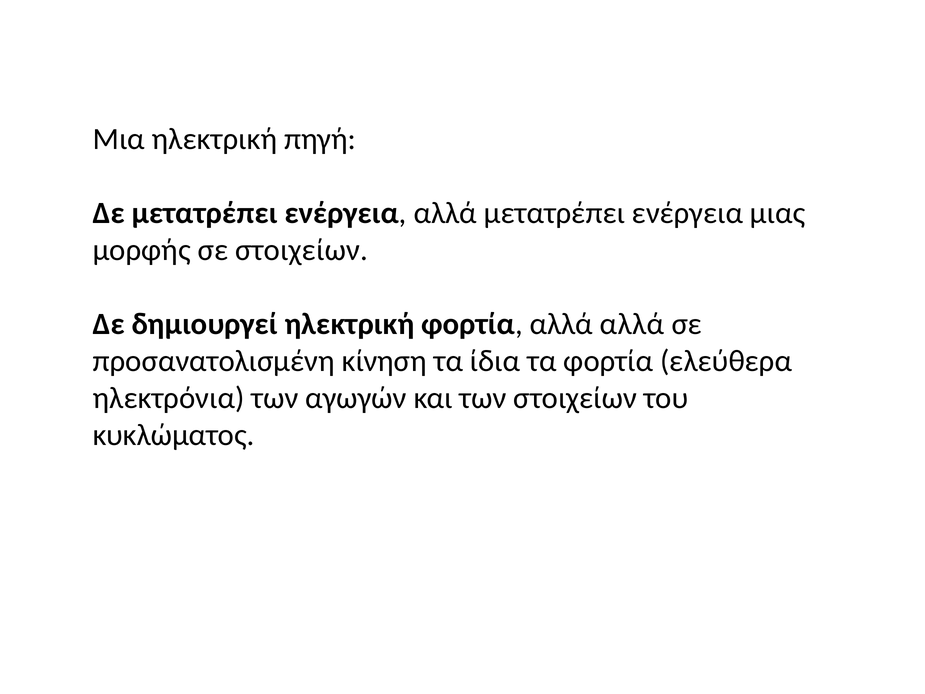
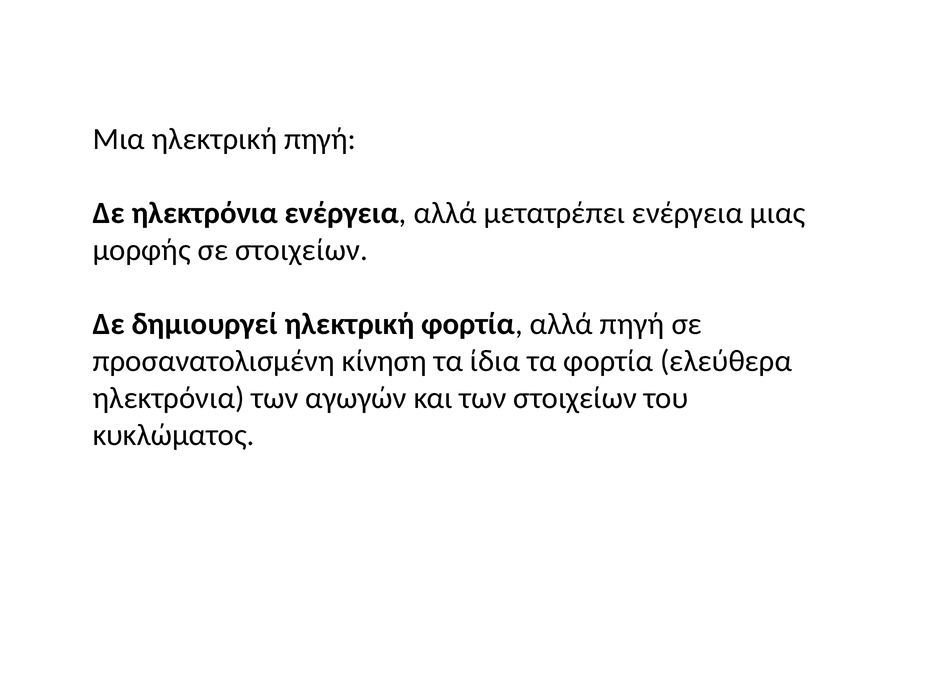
Δε μετατρέπει: μετατρέπει -> ηλεκτρόνια
αλλά αλλά: αλλά -> πηγή
